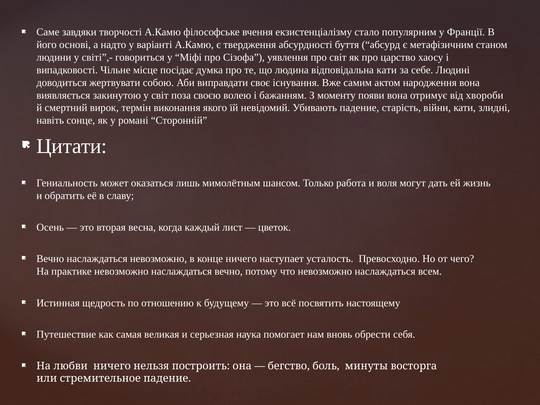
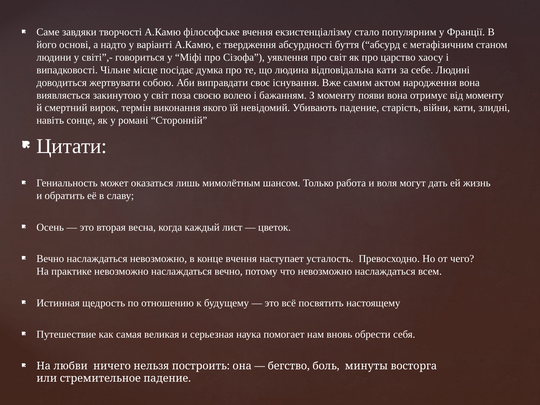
від хвороби: хвороби -> моменту
конце ничего: ничего -> вчення
